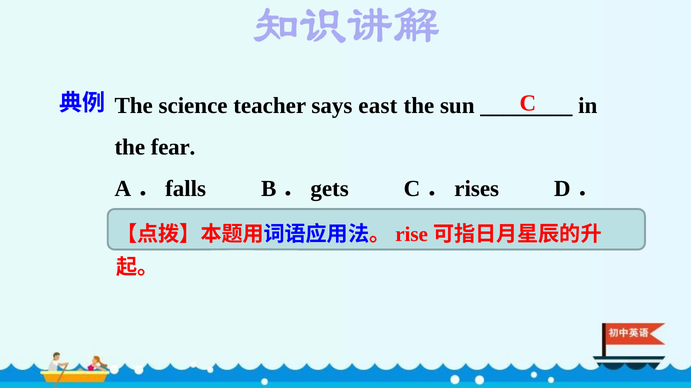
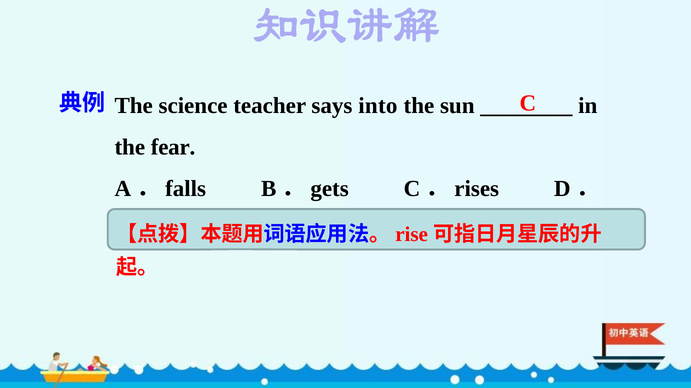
east: east -> into
